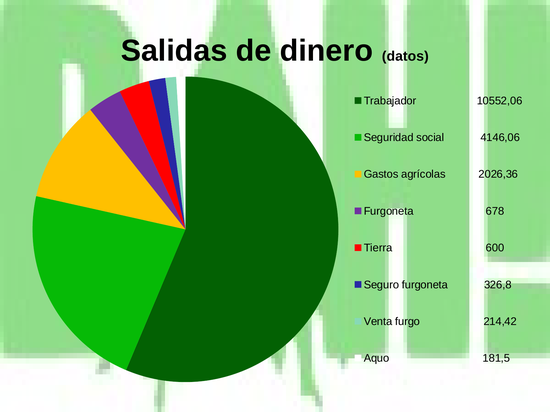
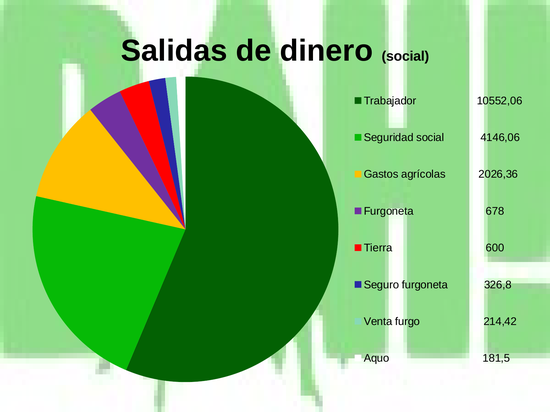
dinero datos: datos -> social
